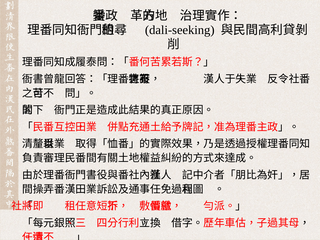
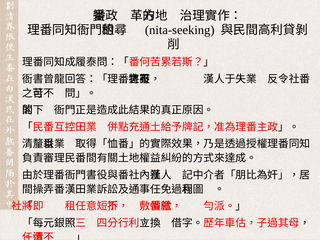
dali-seeking: dali-seeking -> nita-seeking
